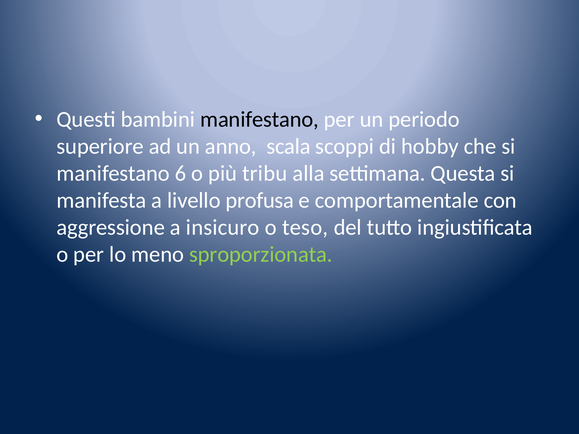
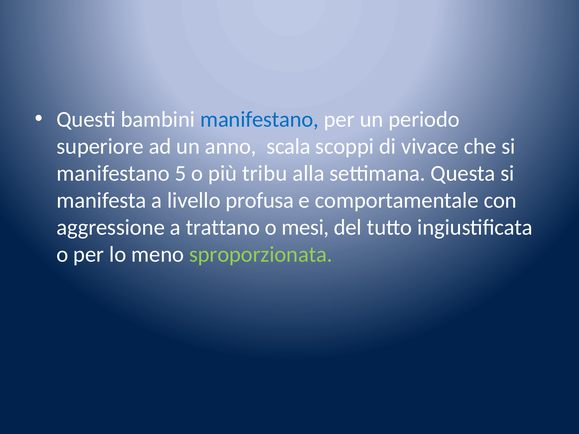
manifestano at (260, 119) colour: black -> blue
hobby: hobby -> vivace
6: 6 -> 5
insicuro: insicuro -> trattano
teso: teso -> mesi
